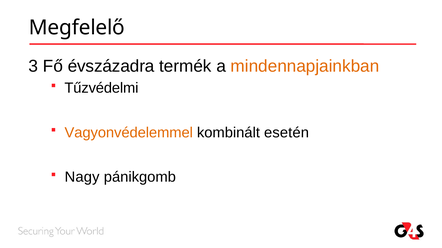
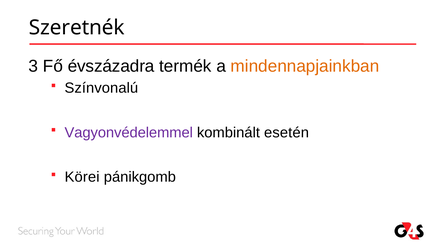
Megfelelő: Megfelelő -> Szeretnék
Tűzvédelmi: Tűzvédelmi -> Színvonalú
Vagyonvédelemmel colour: orange -> purple
Nagy: Nagy -> Körei
